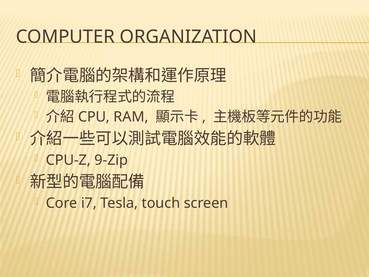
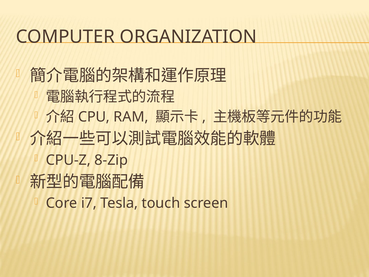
9-Zip: 9-Zip -> 8-Zip
